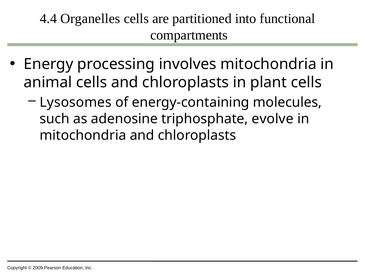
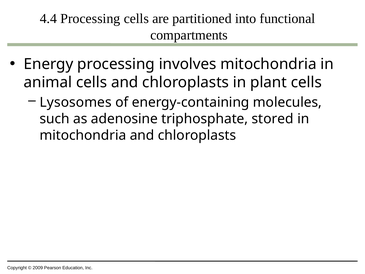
4.4 Organelles: Organelles -> Processing
evolve: evolve -> stored
